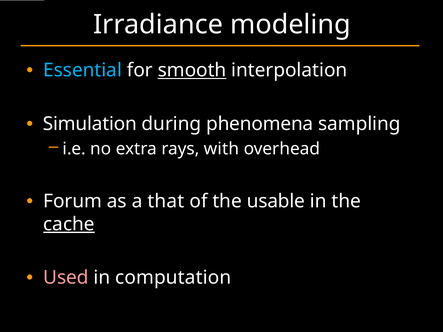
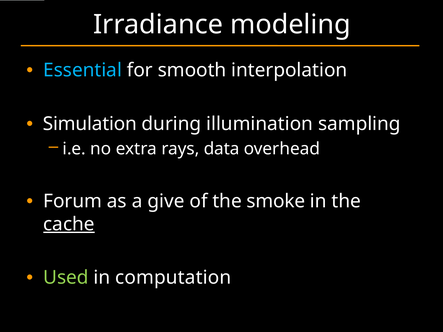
smooth underline: present -> none
phenomena: phenomena -> illumination
with: with -> data
that: that -> give
usable: usable -> smoke
Used colour: pink -> light green
